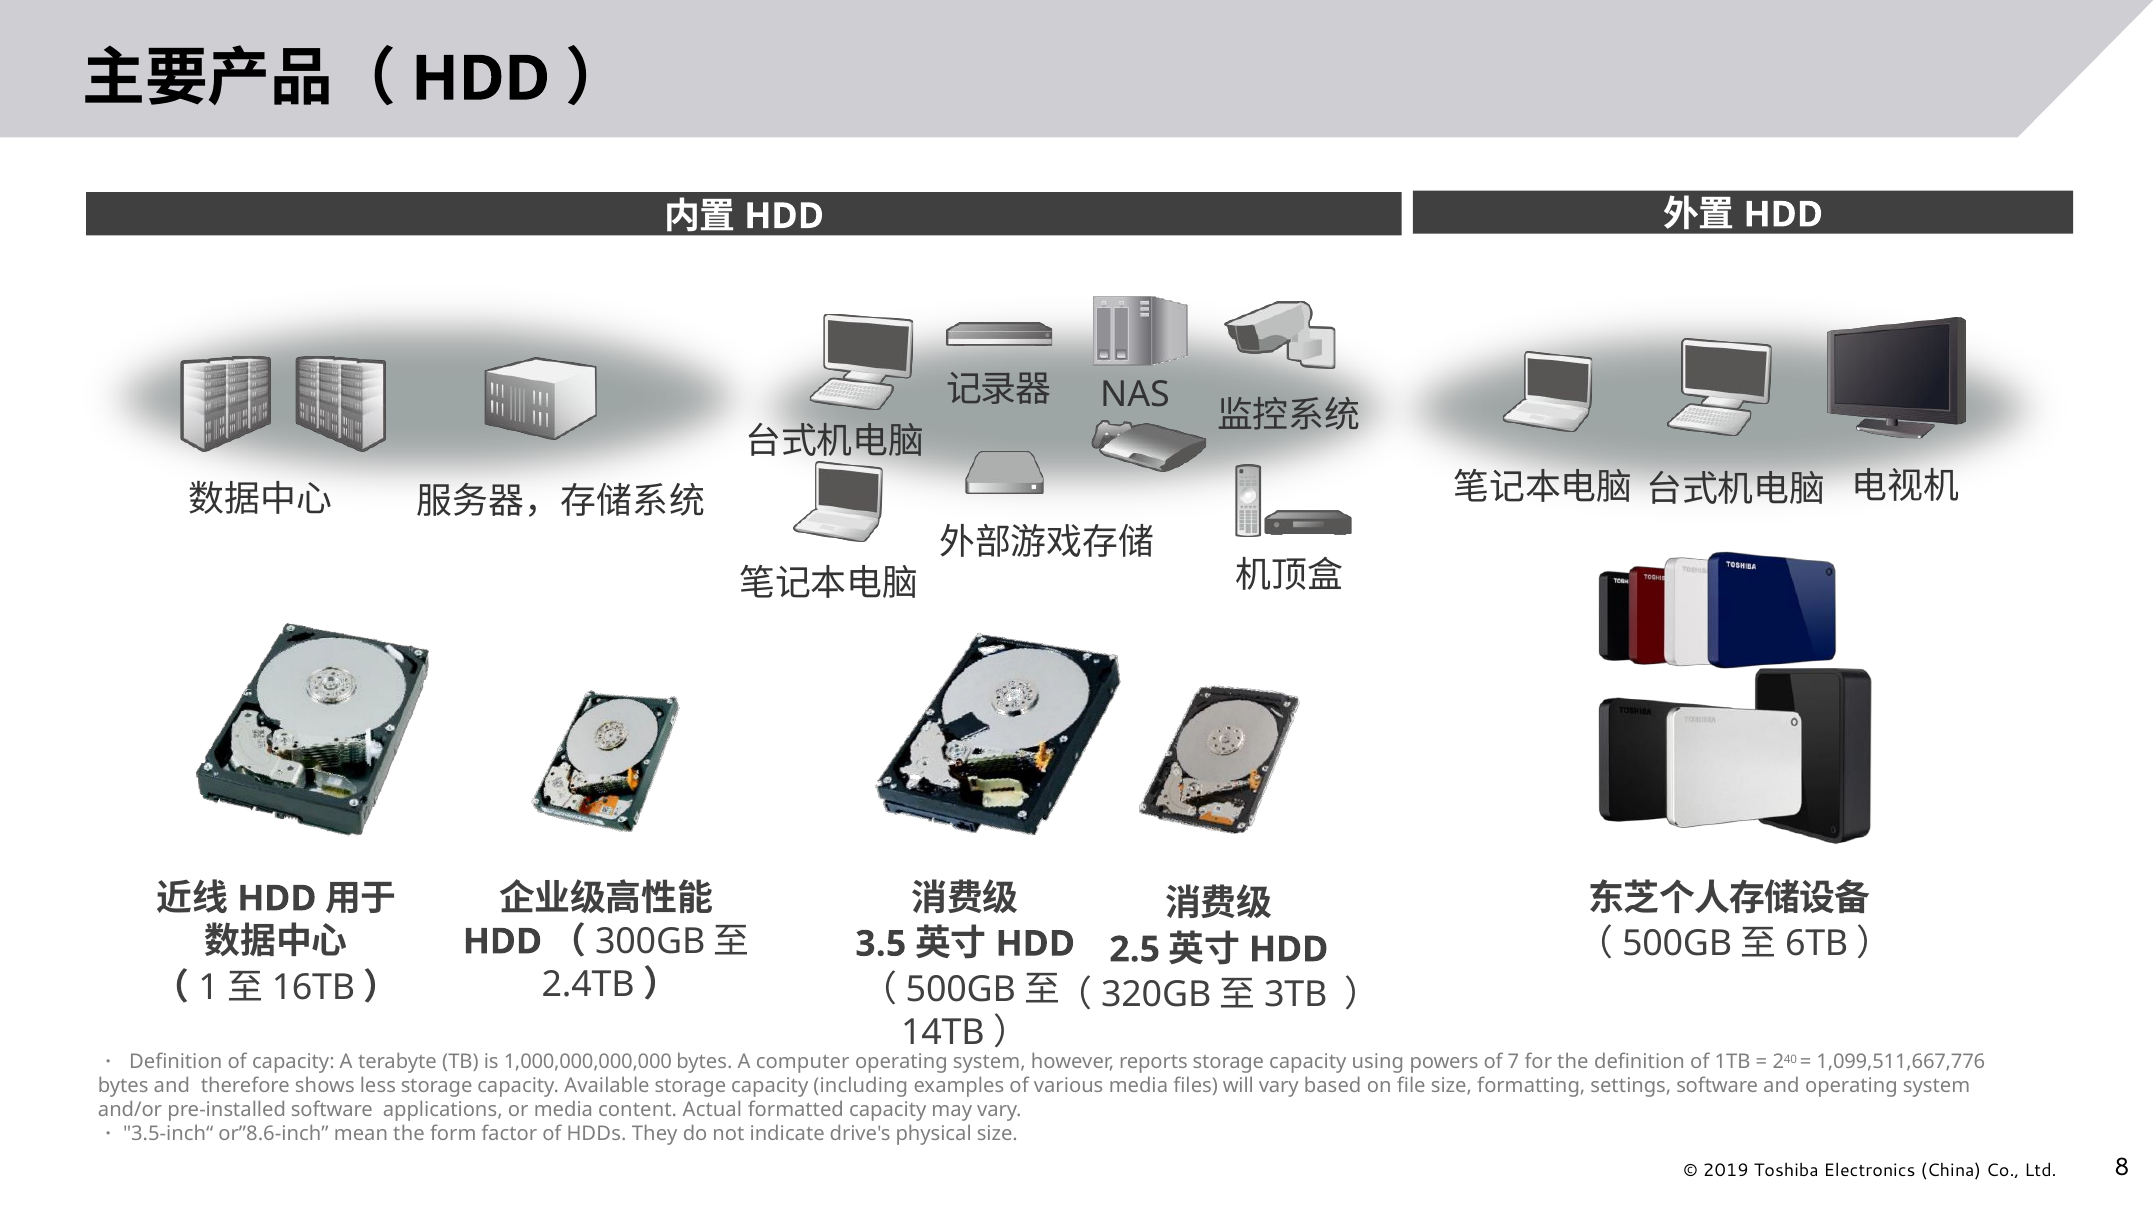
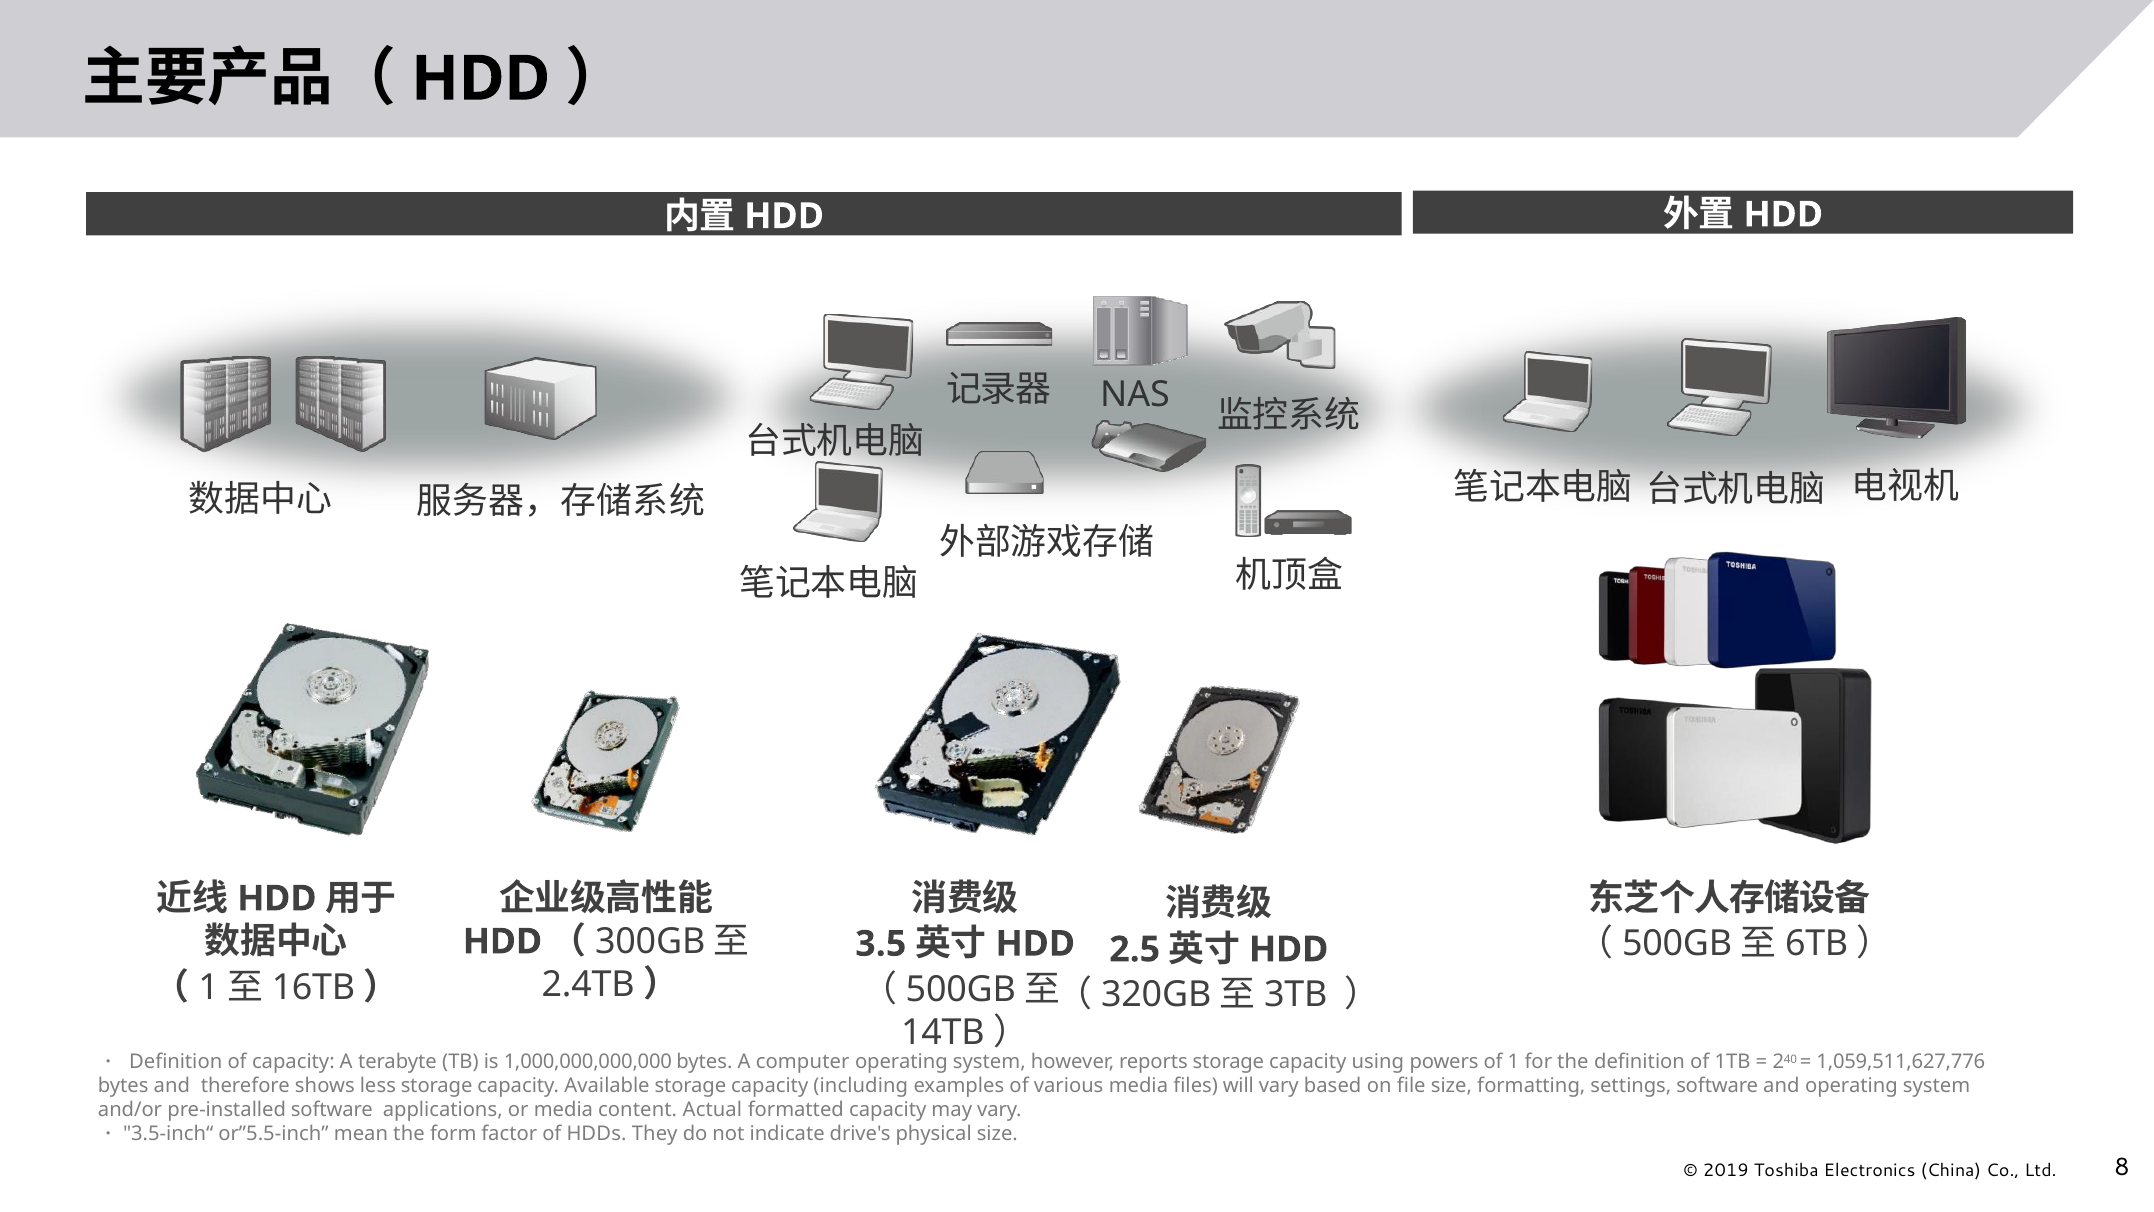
7: 7 -> 1
1,099,511,667,776: 1,099,511,667,776 -> 1,059,511,627,776
or”8.6-inch: or”8.6-inch -> or”5.5-inch
